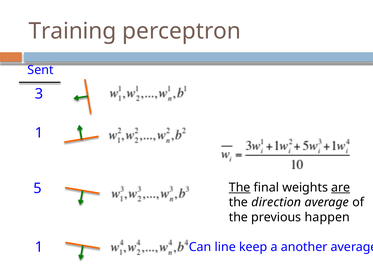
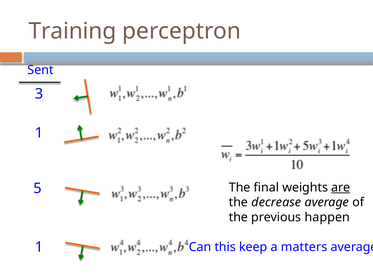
The at (240, 187) underline: present -> none
direction: direction -> decrease
line: line -> this
another: another -> matters
